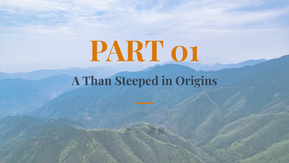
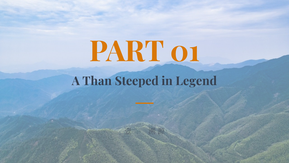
Origins: Origins -> Legend
